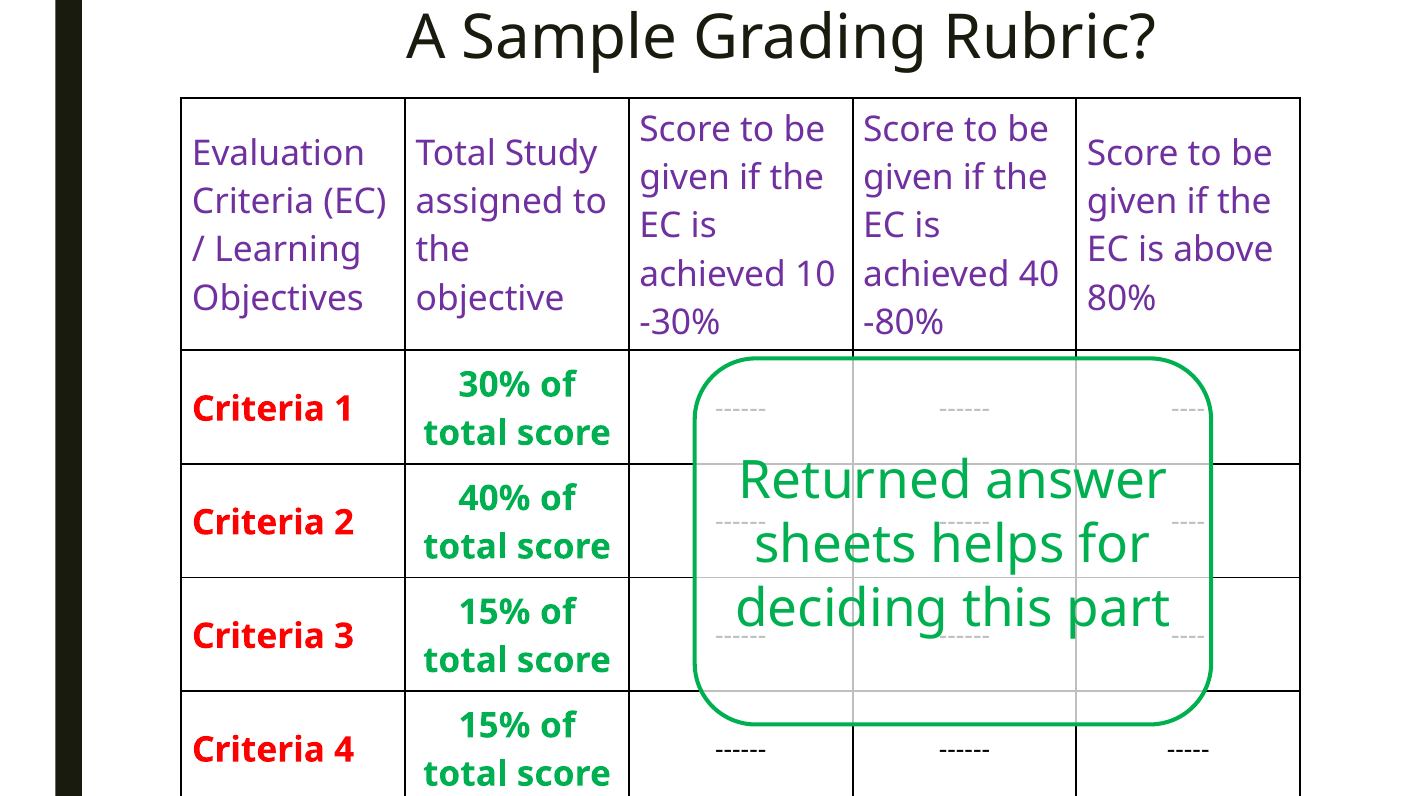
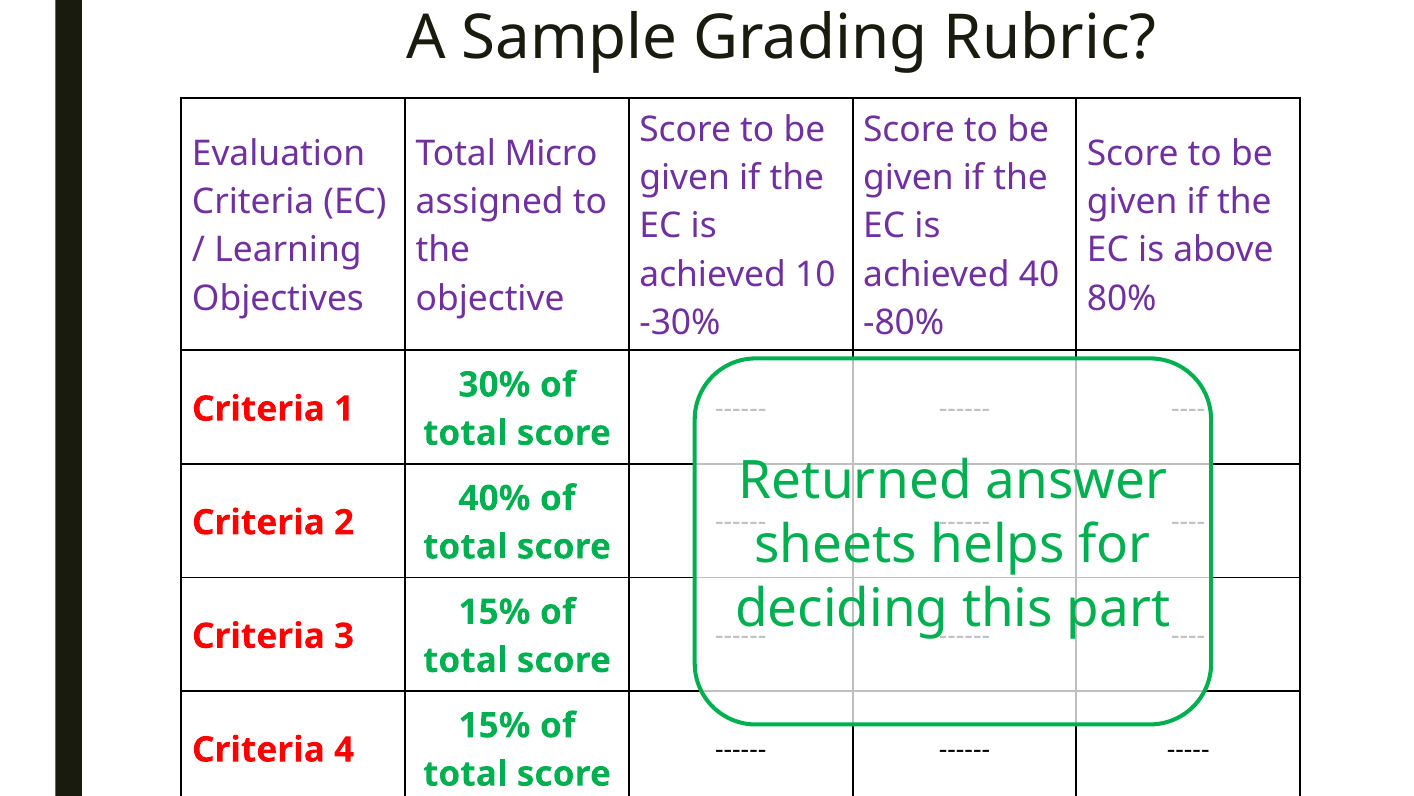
Study: Study -> Micro
